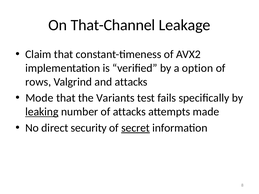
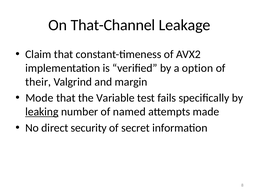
rows: rows -> their
and attacks: attacks -> margin
Variants: Variants -> Variable
of attacks: attacks -> named
secret underline: present -> none
